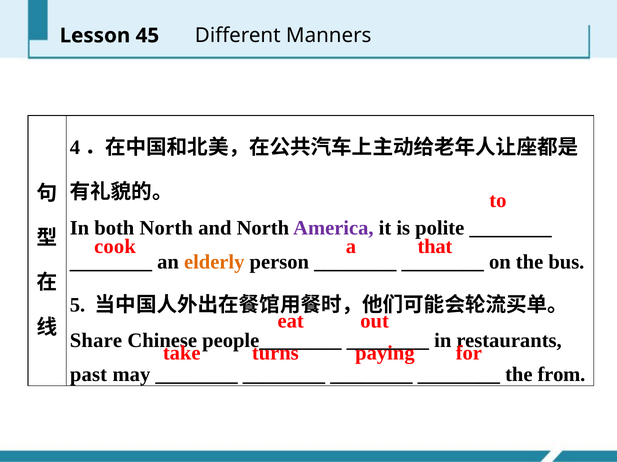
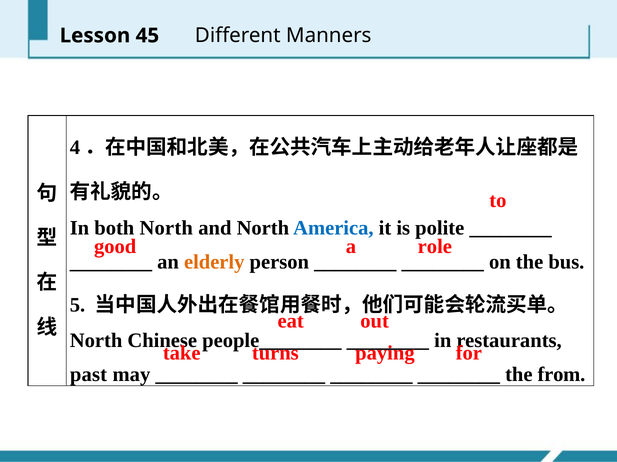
America colour: purple -> blue
cook: cook -> good
that: that -> role
Share at (96, 341): Share -> North
